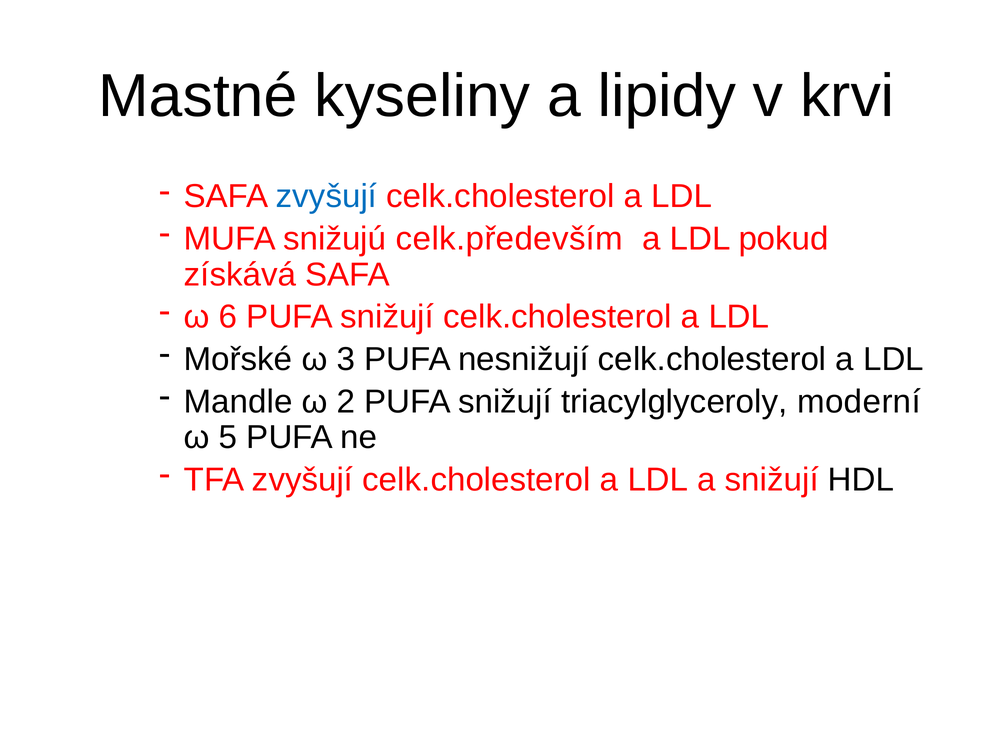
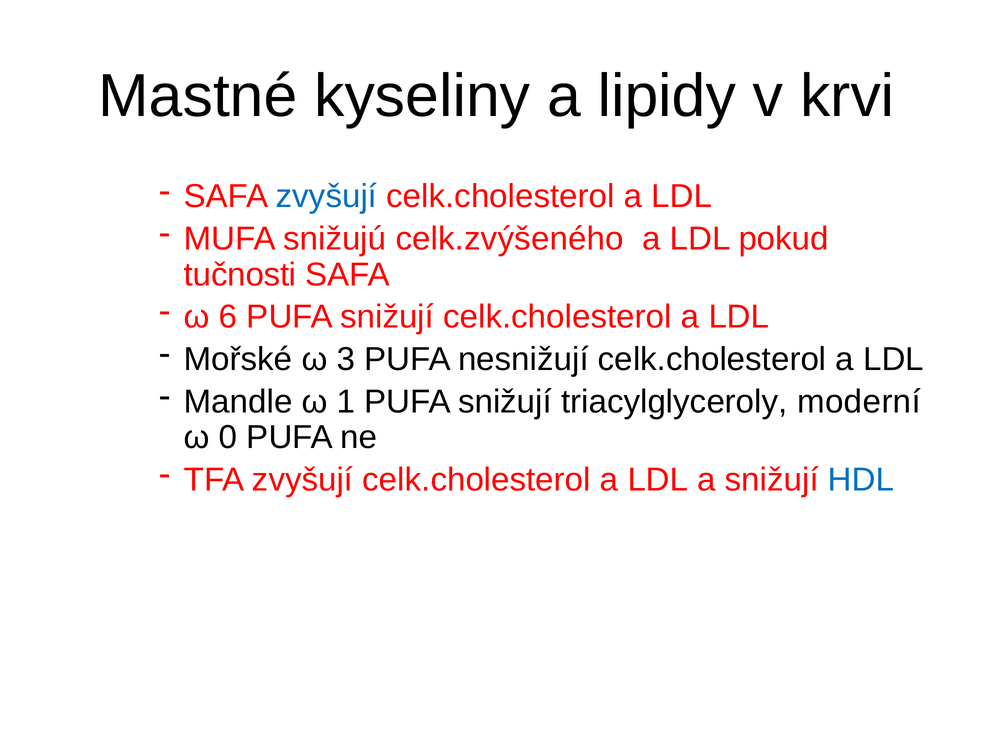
celk.především: celk.především -> celk.zvýšeného
získává: získává -> tučnosti
2: 2 -> 1
5: 5 -> 0
HDL colour: black -> blue
